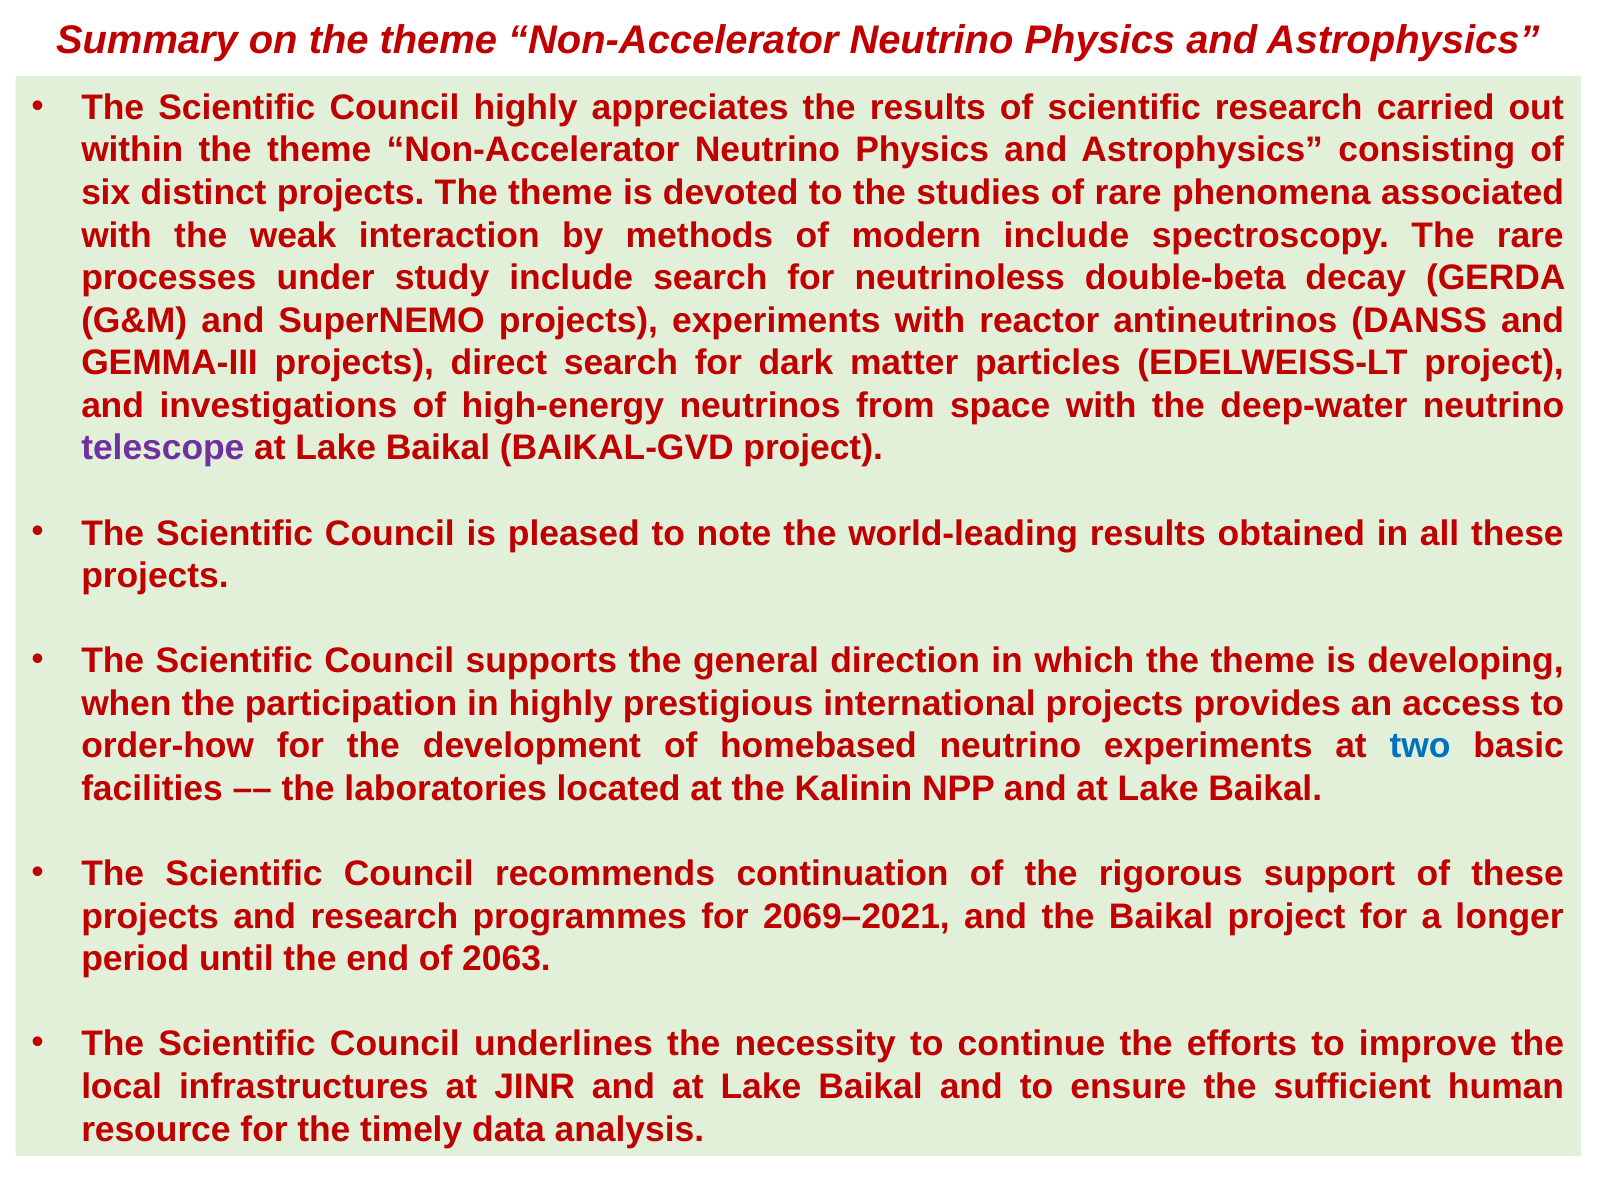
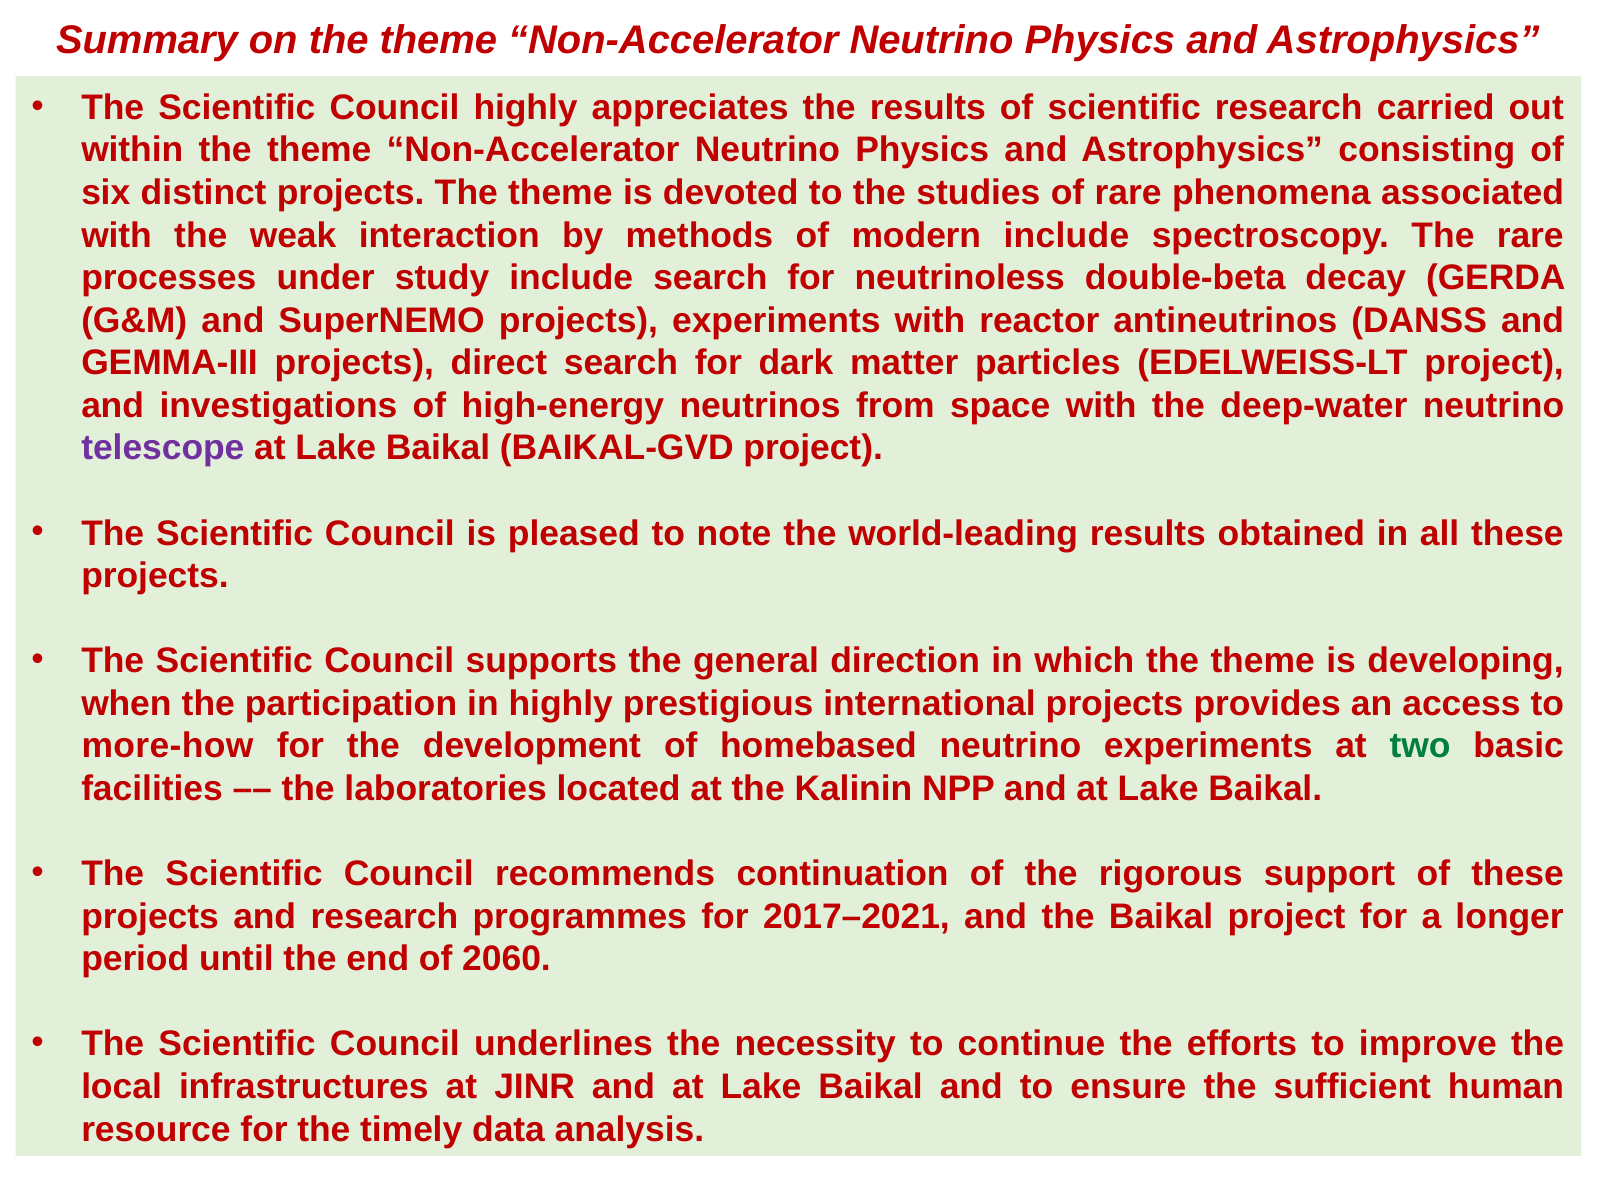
order-how: order-how -> more-how
two colour: blue -> green
2069–2021: 2069–2021 -> 2017–2021
2063: 2063 -> 2060
